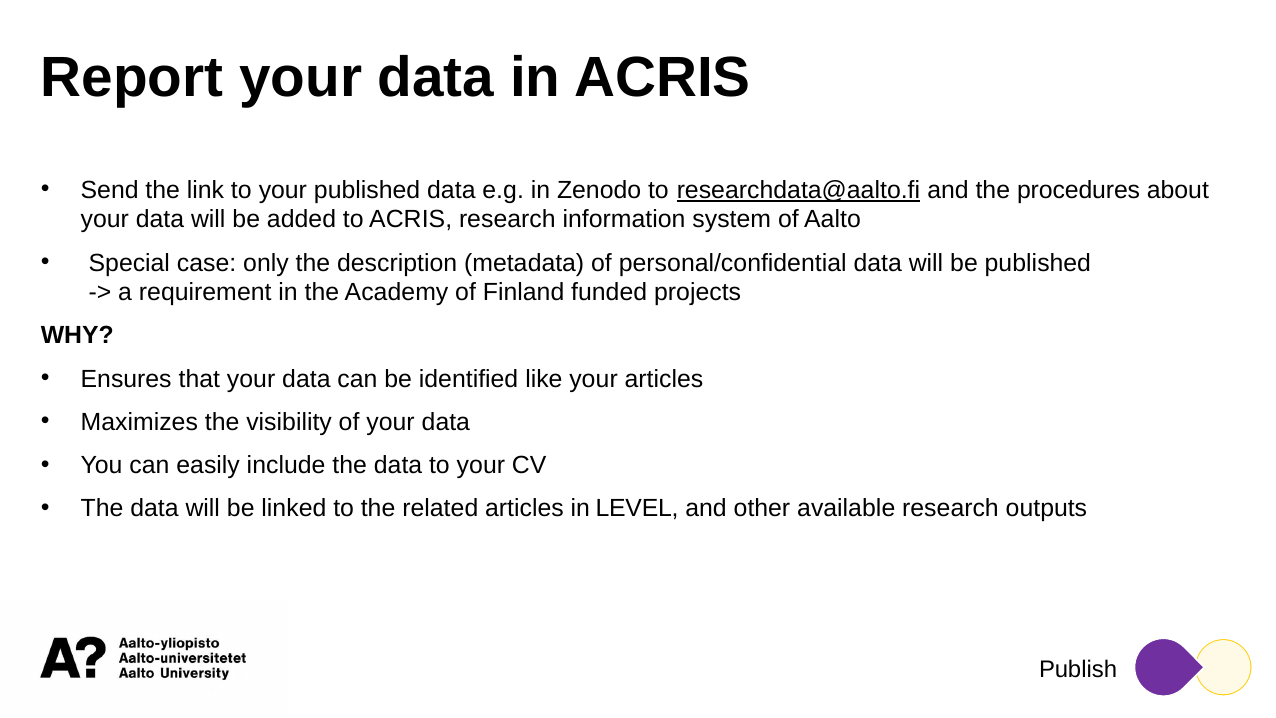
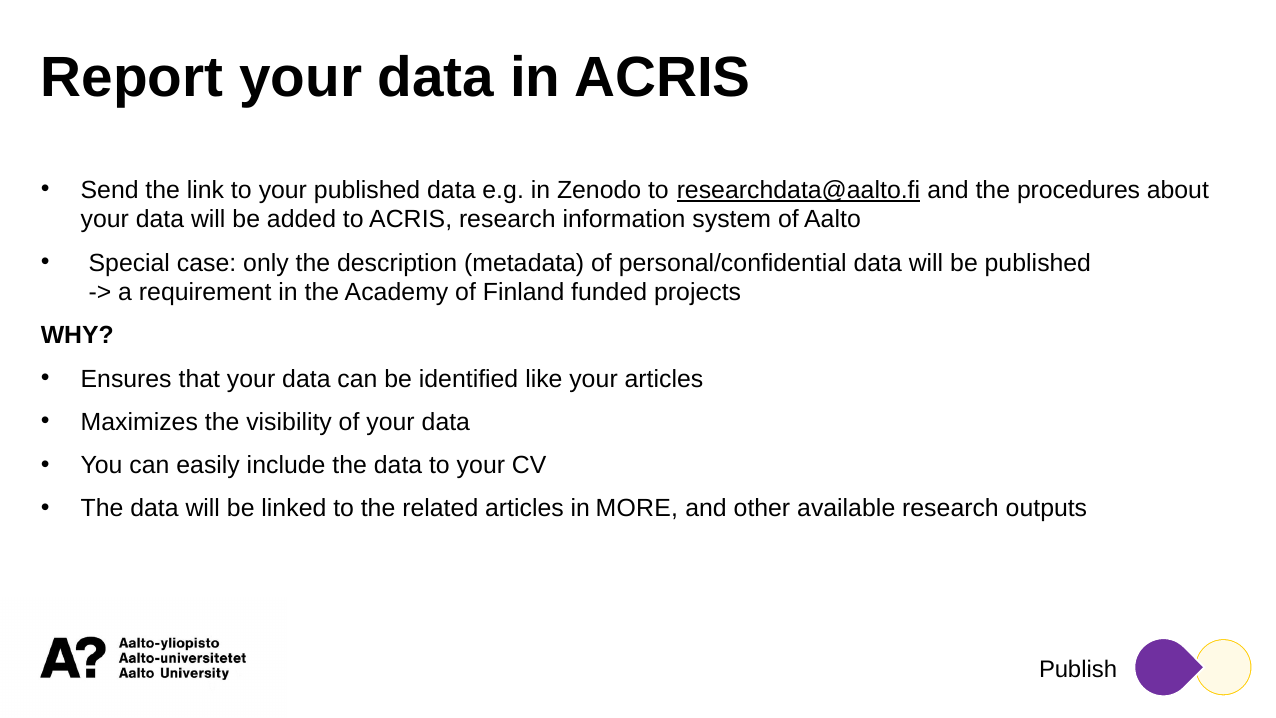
LEVEL: LEVEL -> MORE
